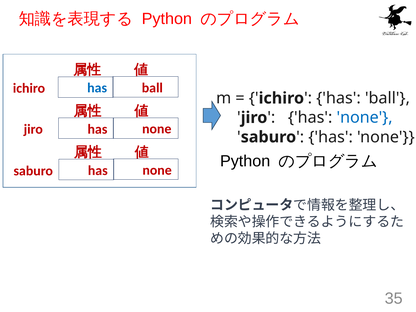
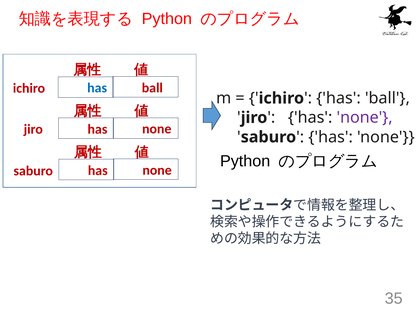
none at (365, 118) colour: blue -> purple
